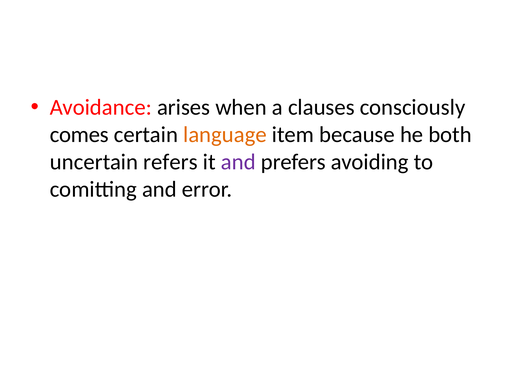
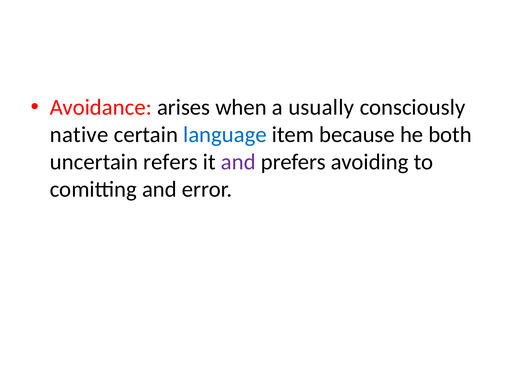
clauses: clauses -> usually
comes: comes -> native
language colour: orange -> blue
